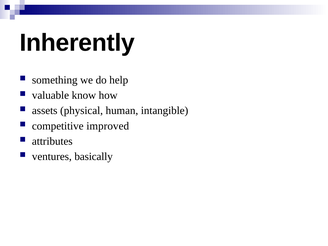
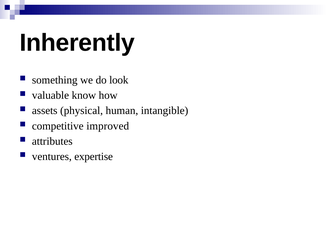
help: help -> look
basically: basically -> expertise
